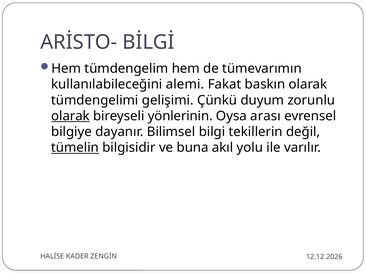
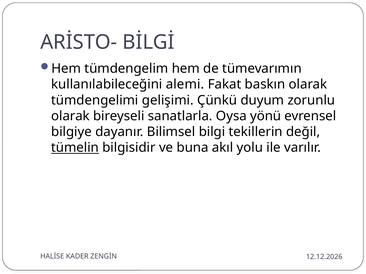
olarak at (70, 116) underline: present -> none
yönlerinin: yönlerinin -> sanatlarla
arası: arası -> yönü
